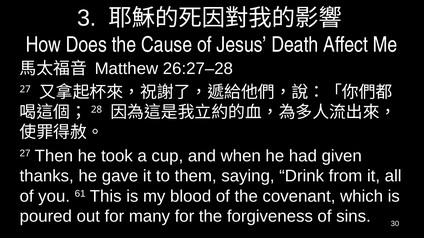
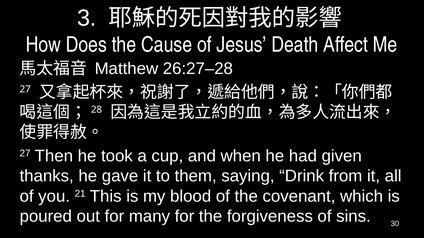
61: 61 -> 21
